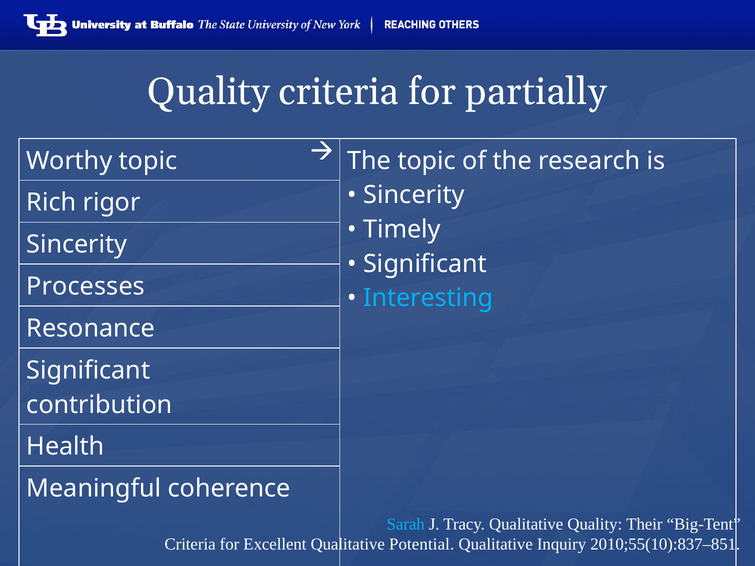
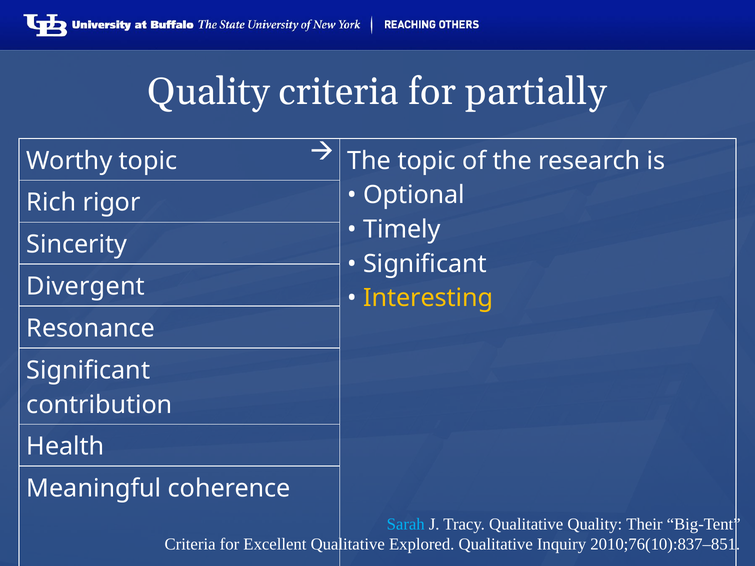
Sincerity at (414, 195): Sincerity -> Optional
Processes: Processes -> Divergent
Interesting colour: light blue -> yellow
Potential: Potential -> Explored
2010;55(10):837–851: 2010;55(10):837–851 -> 2010;76(10):837–851
